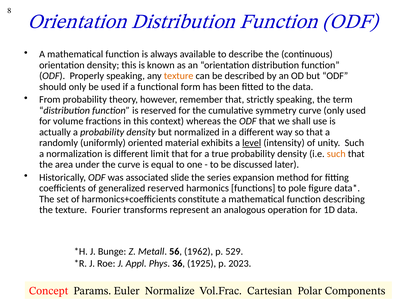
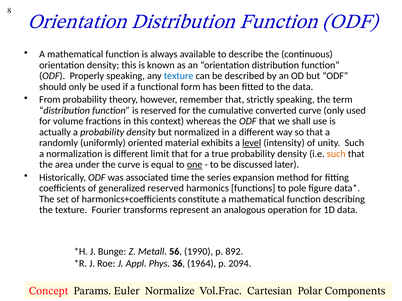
texture at (179, 76) colour: orange -> blue
symmetry: symmetry -> converted
one underline: none -> present
slide: slide -> time
1962: 1962 -> 1990
529: 529 -> 892
1925: 1925 -> 1964
2023: 2023 -> 2094
